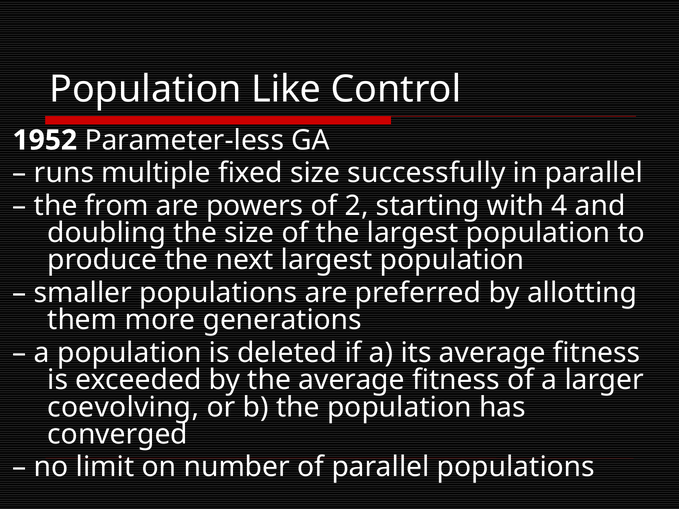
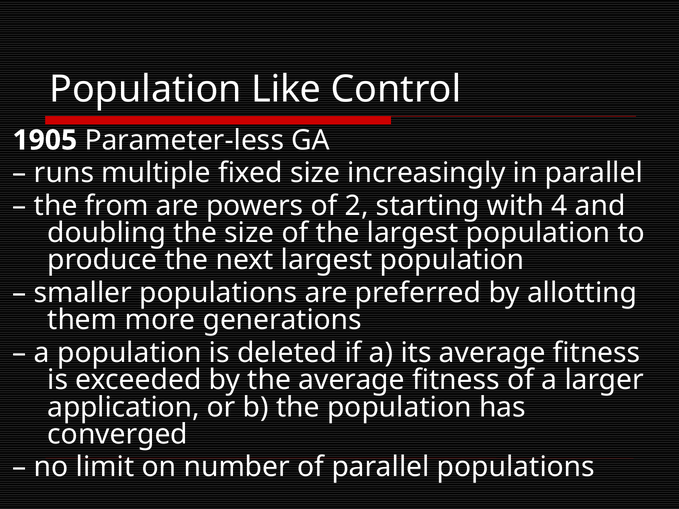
1952: 1952 -> 1905
successfully: successfully -> increasingly
coevolving: coevolving -> application
